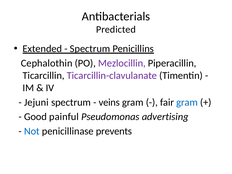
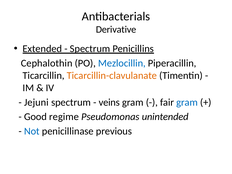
Predicted: Predicted -> Derivative
Mezlocillin colour: purple -> blue
Ticarcillin-clavulanate colour: purple -> orange
painful: painful -> regime
advertising: advertising -> unintended
prevents: prevents -> previous
